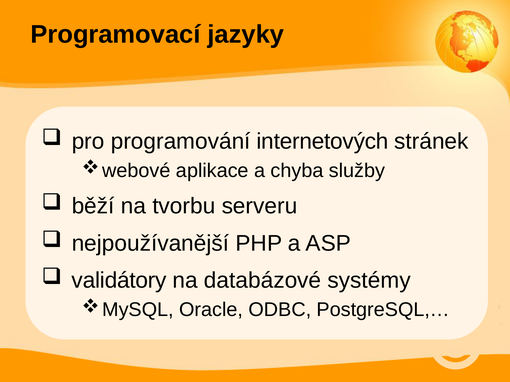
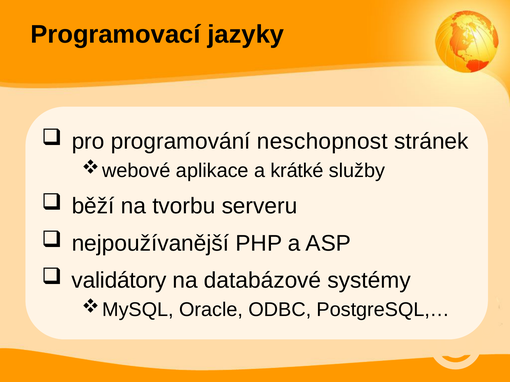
internetových: internetových -> neschopnost
chyba: chyba -> krátké
